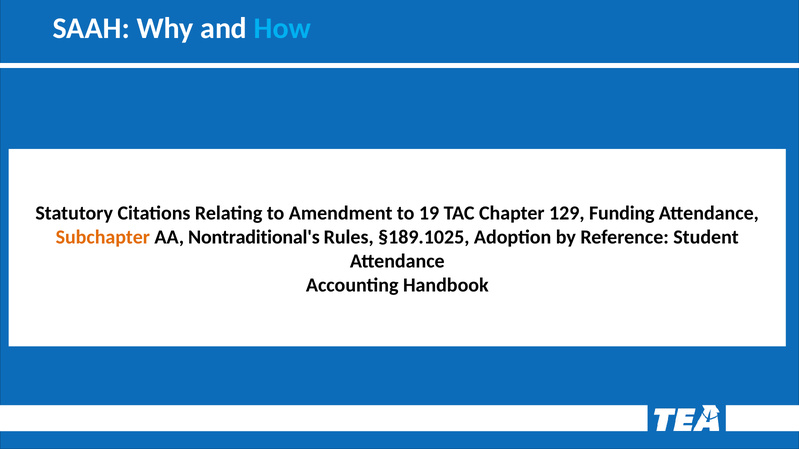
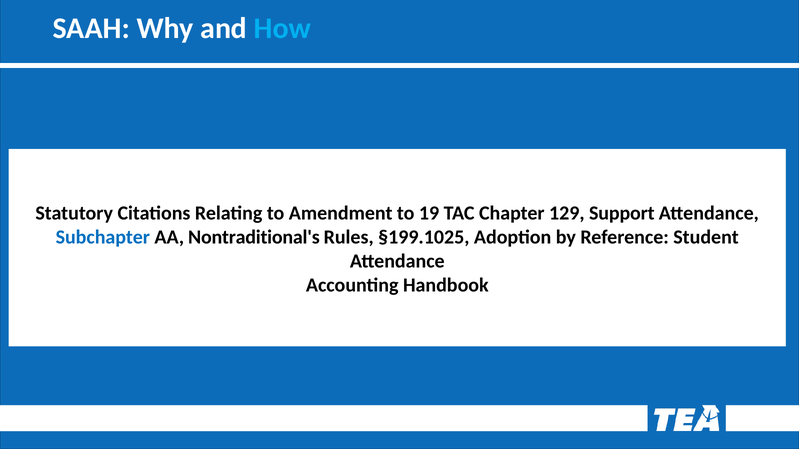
Funding: Funding -> Support
Subchapter colour: orange -> blue
§189.1025: §189.1025 -> §199.1025
